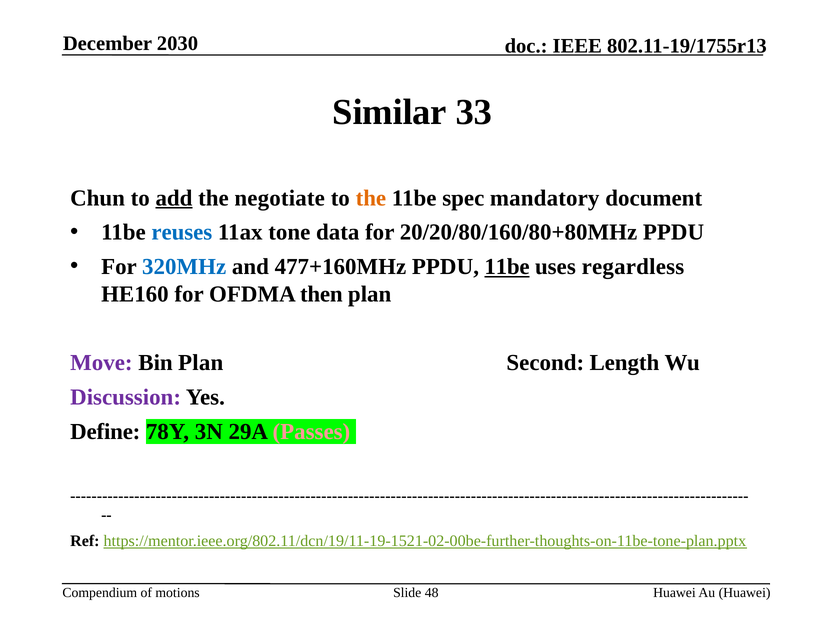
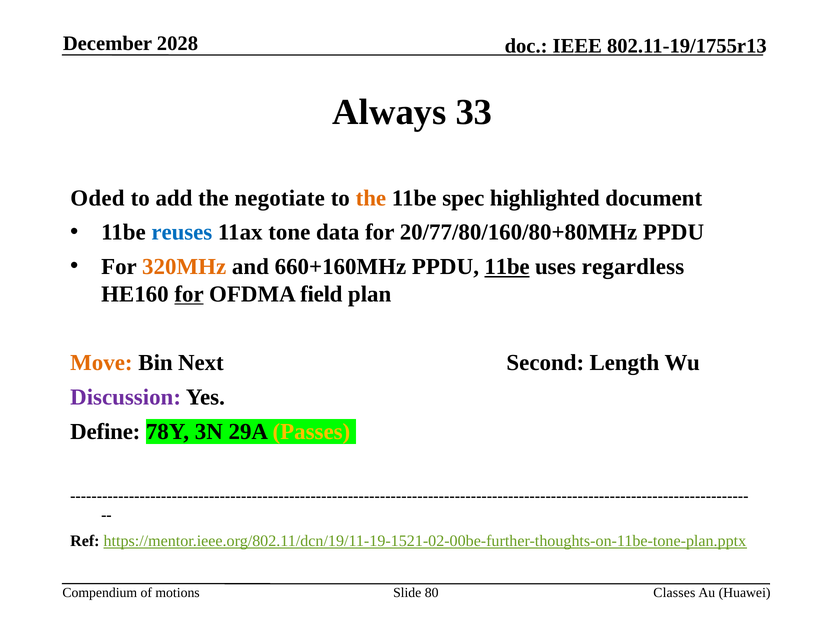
2030: 2030 -> 2028
Similar: Similar -> Always
Chun: Chun -> Oded
add underline: present -> none
mandatory: mandatory -> highlighted
20/20/80/160/80+80MHz: 20/20/80/160/80+80MHz -> 20/77/80/160/80+80MHz
320MHz colour: blue -> orange
477+160MHz: 477+160MHz -> 660+160MHz
for at (189, 295) underline: none -> present
then: then -> field
Move colour: purple -> orange
Bin Plan: Plan -> Next
Passes colour: pink -> yellow
48: 48 -> 80
Huawei at (674, 593): Huawei -> Classes
